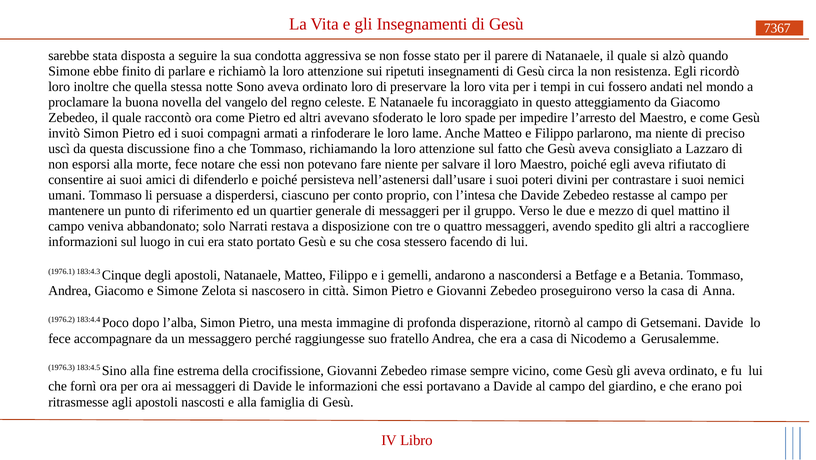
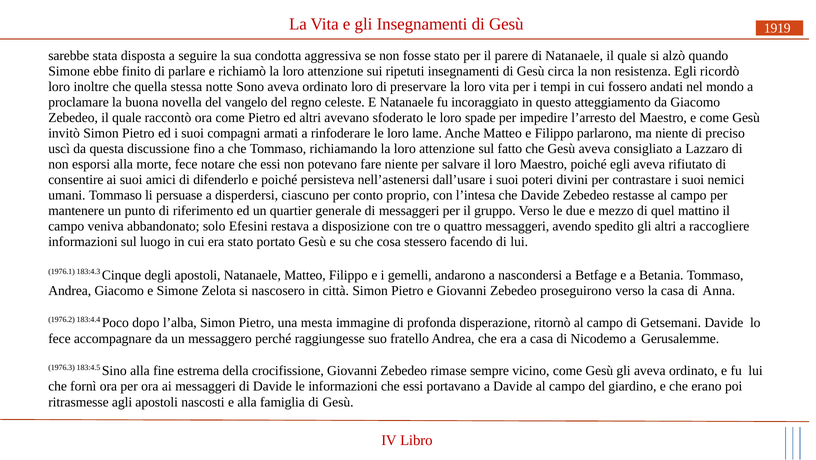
7367: 7367 -> 1919
Narrati: Narrati -> Efesini
